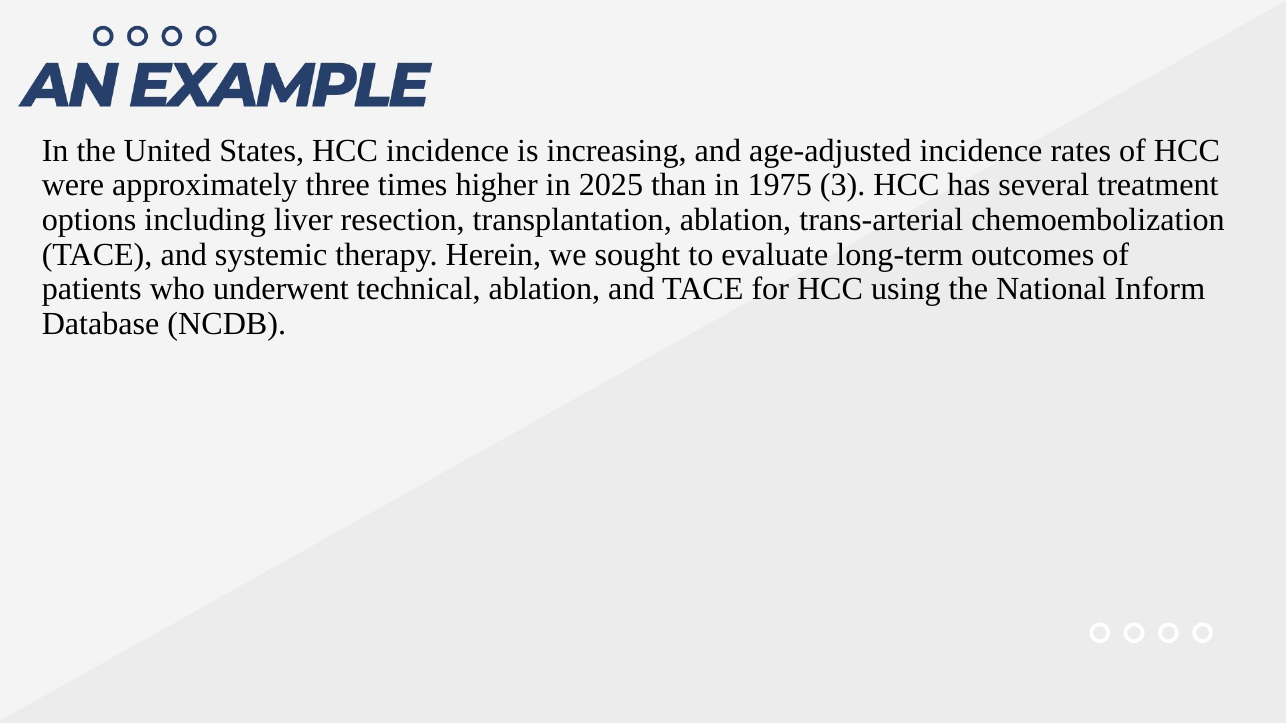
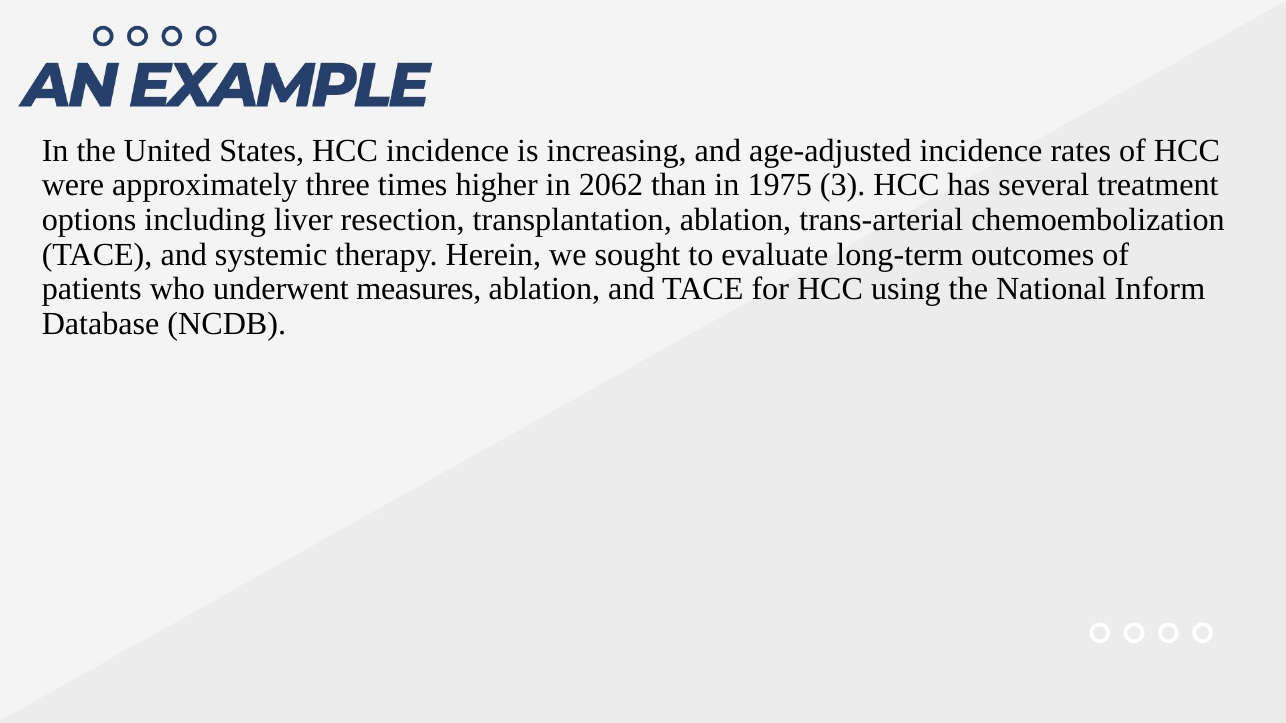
2025: 2025 -> 2062
technical: technical -> measures
